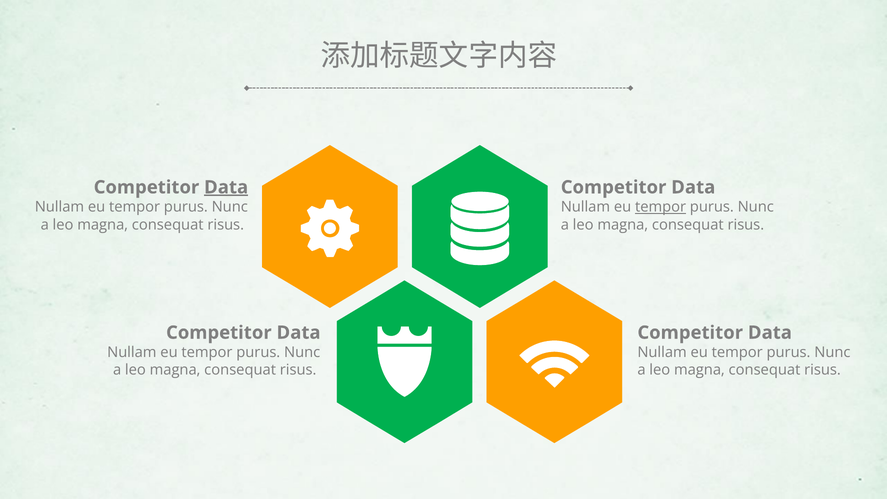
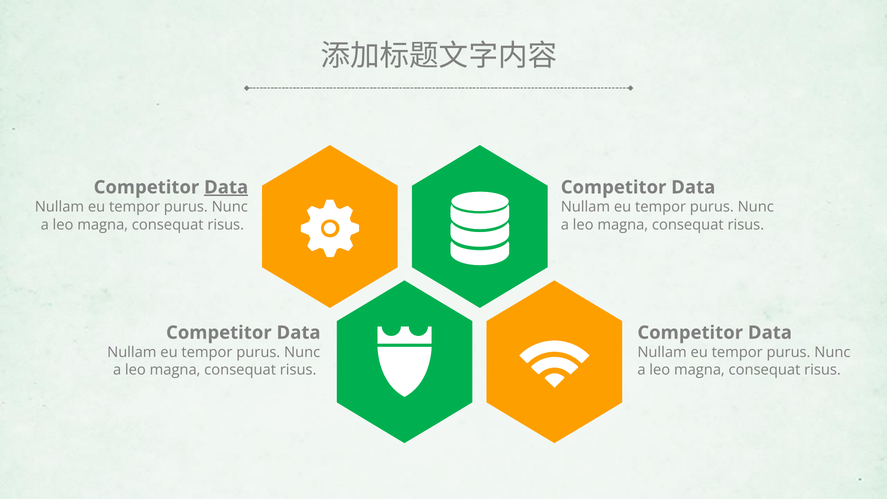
tempor at (661, 207) underline: present -> none
